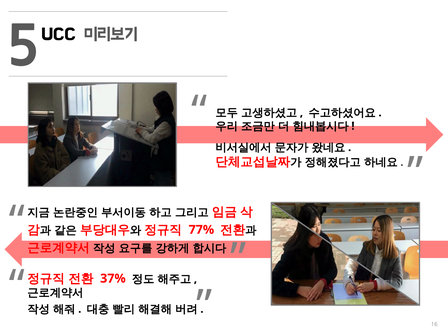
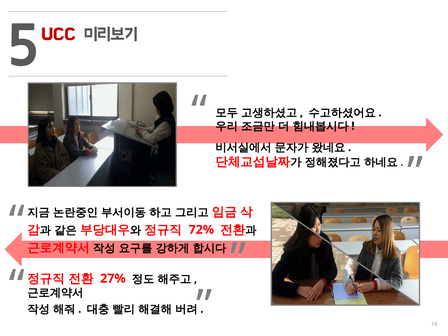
UCC colour: black -> red
77%: 77% -> 72%
37%: 37% -> 27%
